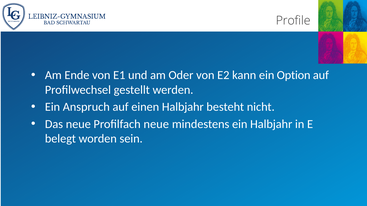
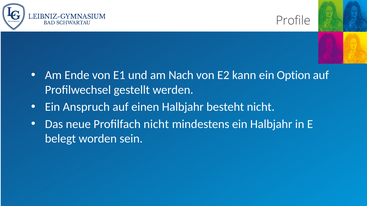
Oder: Oder -> Nach
Profilfach neue: neue -> nicht
